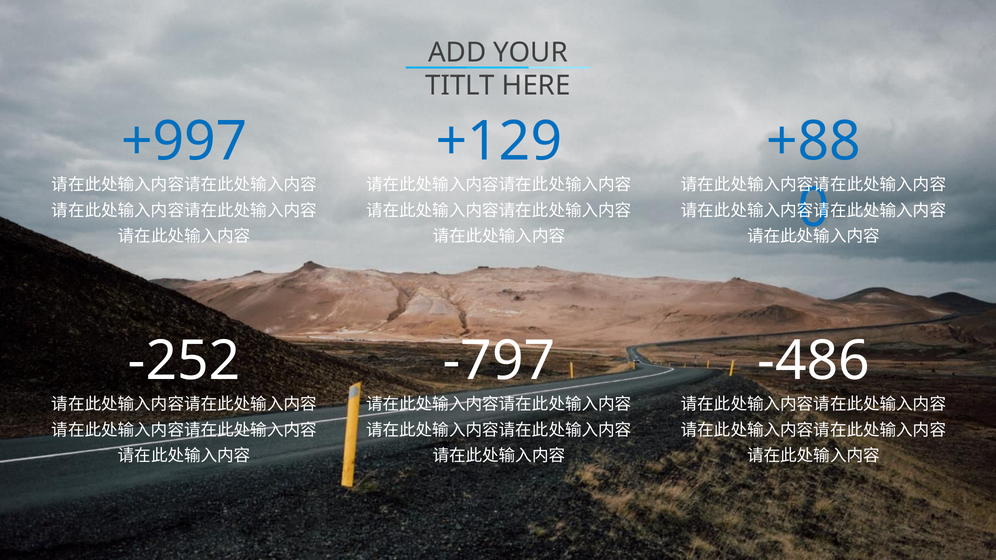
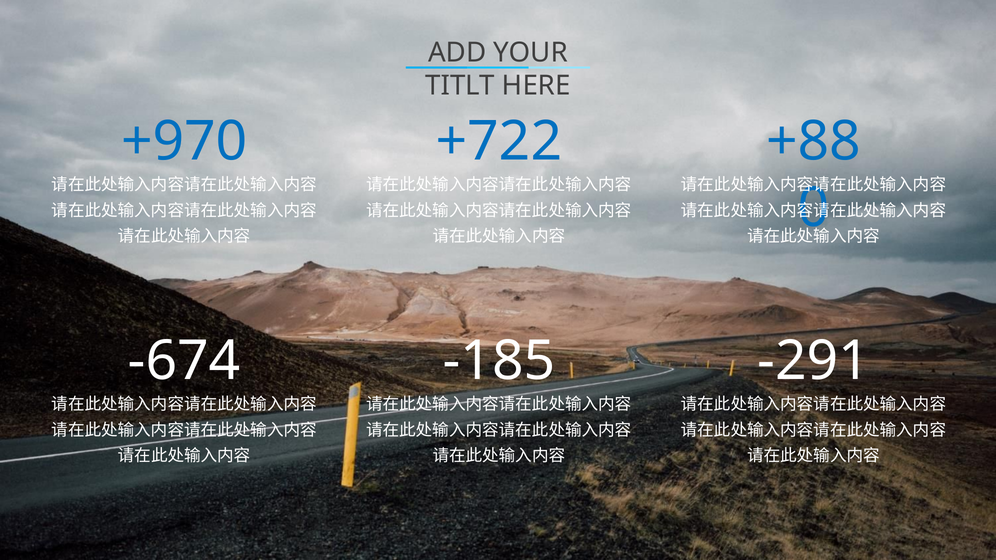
+997: +997 -> +970
+129: +129 -> +722
-252: -252 -> -674
-797: -797 -> -185
-486: -486 -> -291
